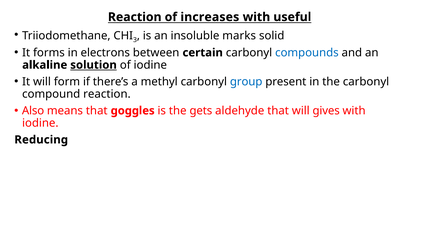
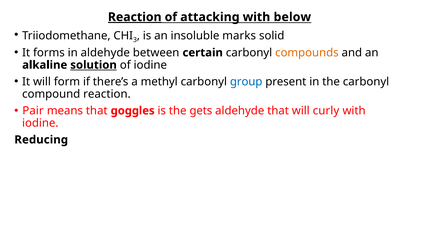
Reaction at (135, 17) underline: none -> present
increases: increases -> attacking
useful: useful -> below
in electrons: electrons -> aldehyde
compounds colour: blue -> orange
Also: Also -> Pair
gives: gives -> curly
